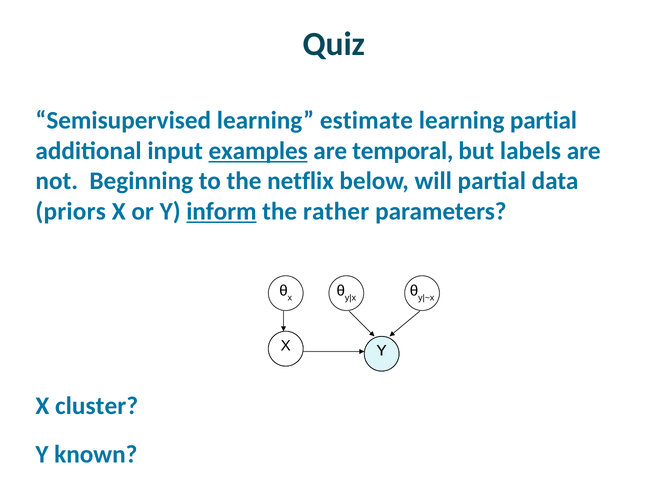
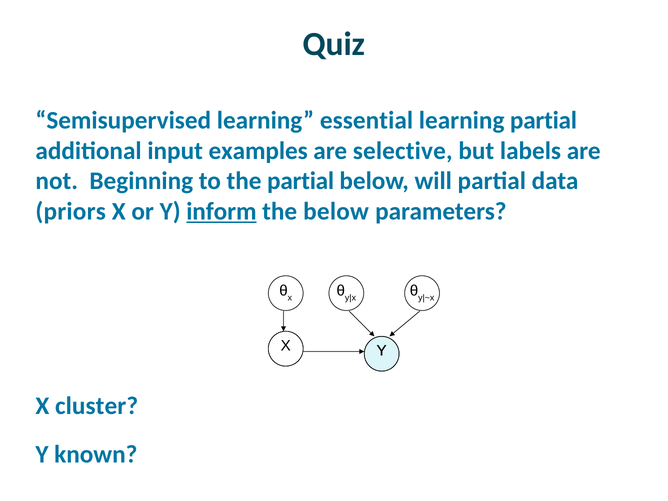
estimate: estimate -> essential
examples underline: present -> none
temporal: temporal -> selective
the netflix: netflix -> partial
the rather: rather -> below
